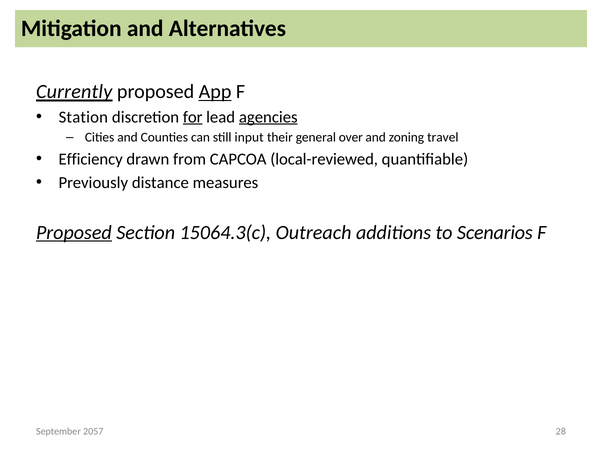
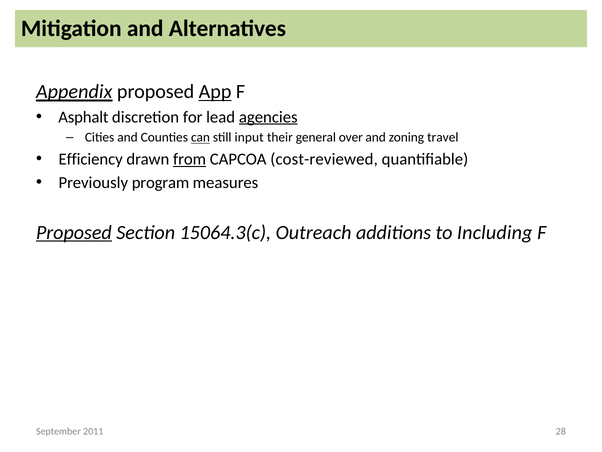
Currently: Currently -> Appendix
Station: Station -> Asphalt
for underline: present -> none
can underline: none -> present
from underline: none -> present
local-reviewed: local-reviewed -> cost-reviewed
distance: distance -> program
Scenarios: Scenarios -> Including
2057: 2057 -> 2011
